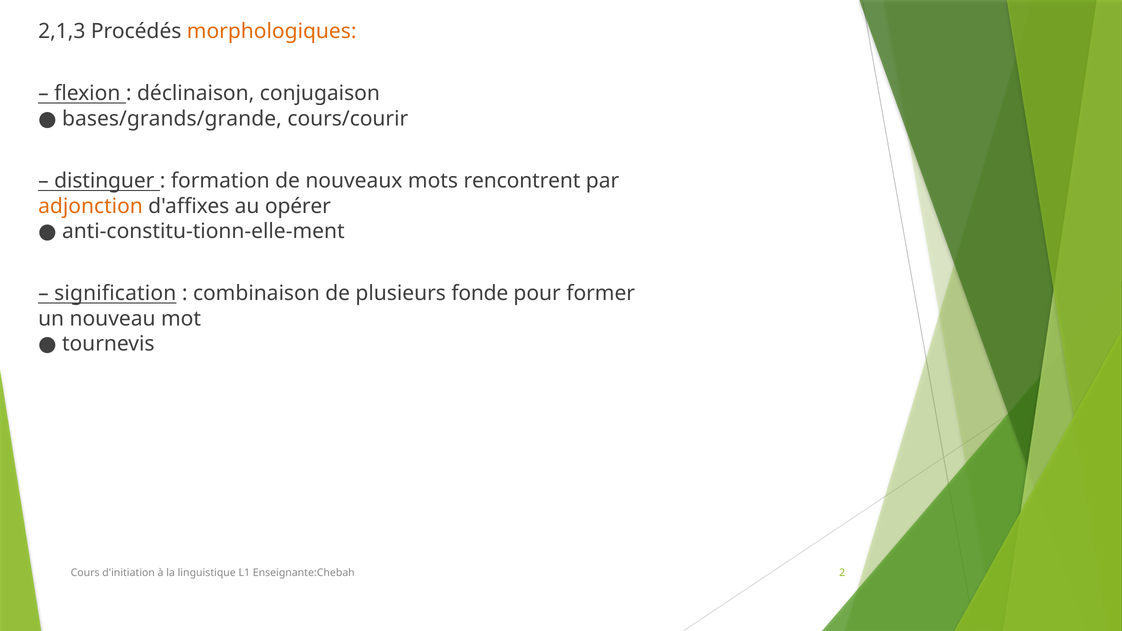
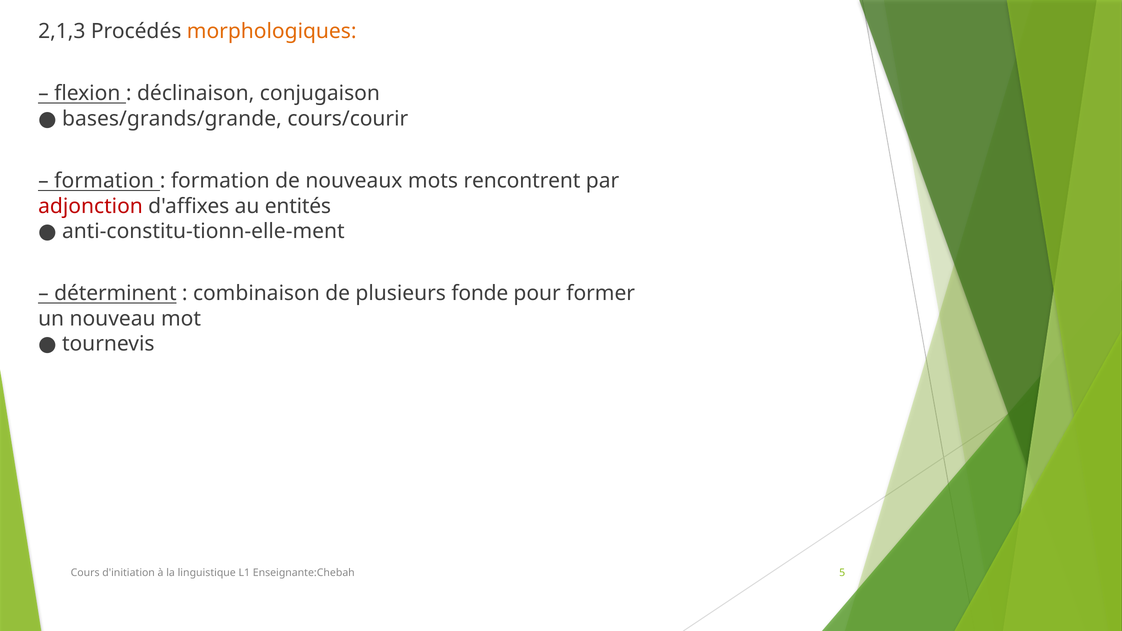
distinguer at (104, 181): distinguer -> formation
adjonction colour: orange -> red
opérer: opérer -> entités
signification: signification -> déterminent
2: 2 -> 5
